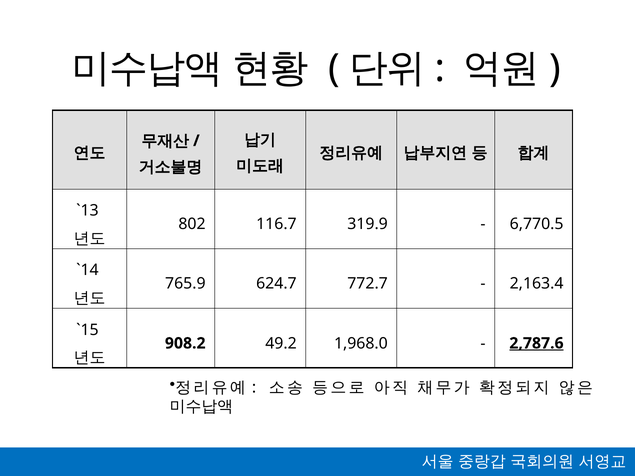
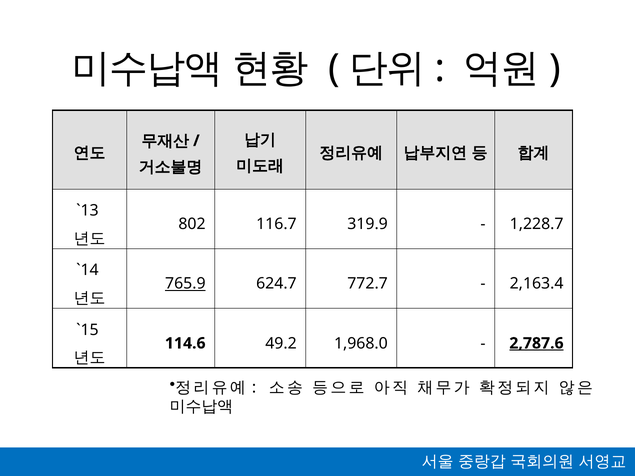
6,770.5: 6,770.5 -> 1,228.7
765.9 underline: none -> present
908.2: 908.2 -> 114.6
